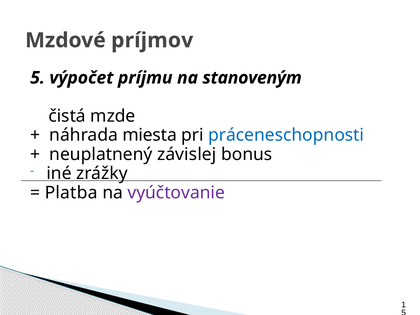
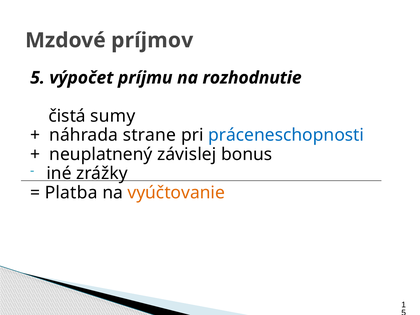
stanoveným: stanoveným -> rozhodnutie
mzde: mzde -> sumy
miesta: miesta -> strane
vyúčtovanie colour: purple -> orange
